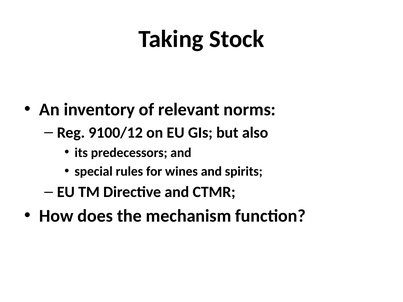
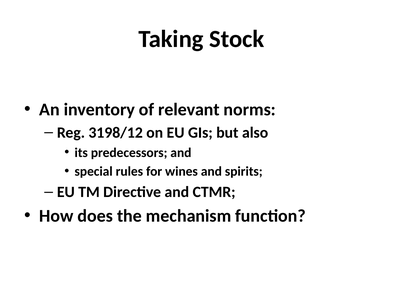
9100/12: 9100/12 -> 3198/12
